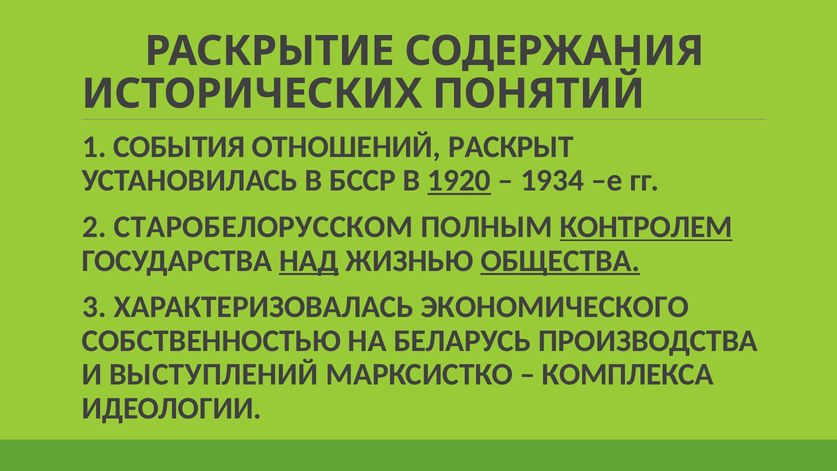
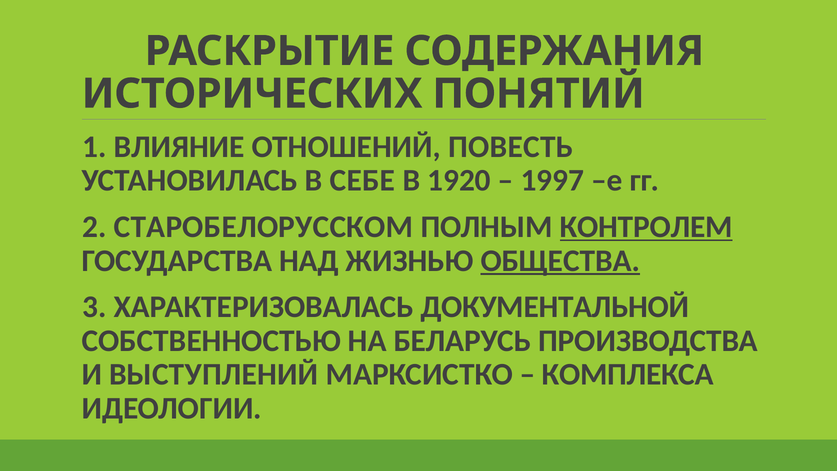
СОБЫТИЯ: СОБЫТИЯ -> ВЛИЯНИЕ
РАСКРЫТ: РАСКРЫТ -> ПОВЕСТЬ
БССР: БССР -> СЕБЕ
1920 underline: present -> none
1934: 1934 -> 1997
НАД underline: present -> none
ЭКОНОМИЧЕСКОГО: ЭКОНОМИЧЕСКОГО -> ДОКУМЕНТАЛЬНОЙ
